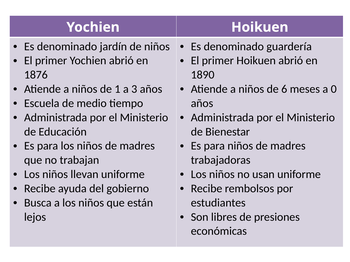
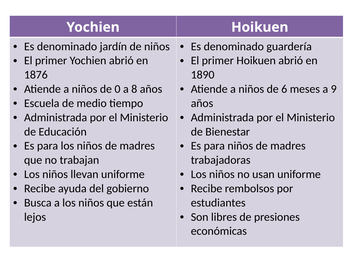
1: 1 -> 0
3: 3 -> 8
0: 0 -> 9
